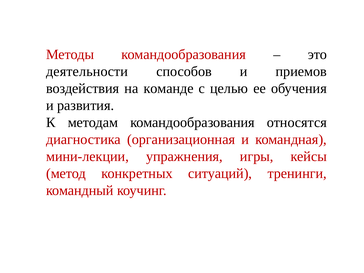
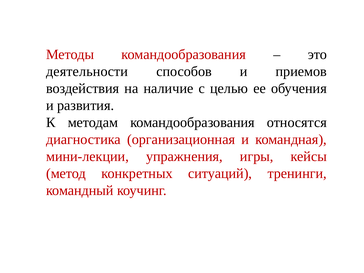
команде: команде -> наличие
